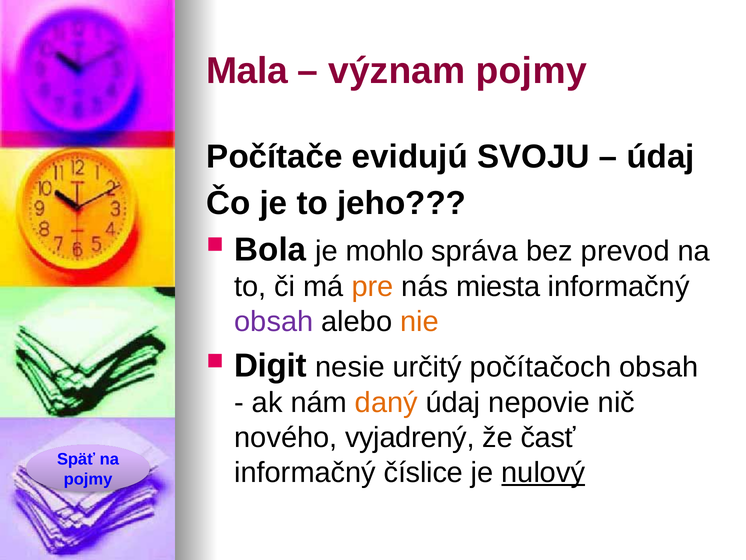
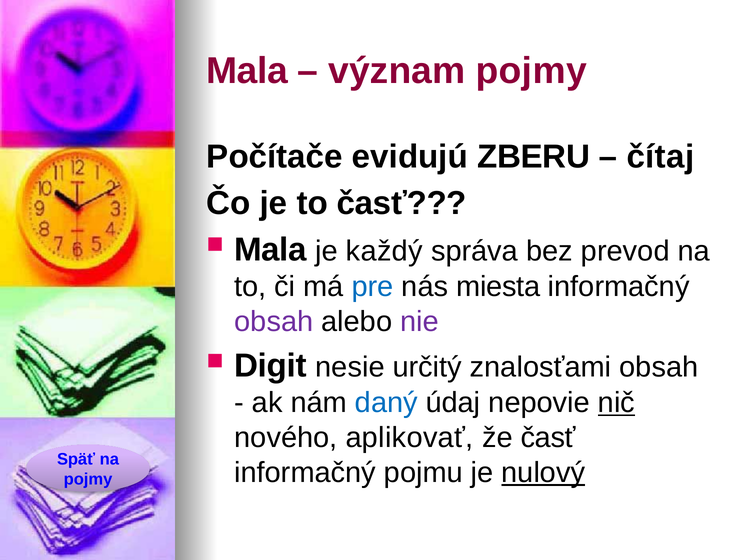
SVOJU: SVOJU -> ZBERU
údaj at (661, 156): údaj -> čítaj
to jeho: jeho -> časť
Bola at (270, 249): Bola -> Mala
mohlo: mohlo -> každý
pre colour: orange -> blue
nie colour: orange -> purple
počítačoch: počítačoch -> znalosťami
daný colour: orange -> blue
nič underline: none -> present
vyjadrený: vyjadrený -> aplikovať
číslice: číslice -> pojmu
